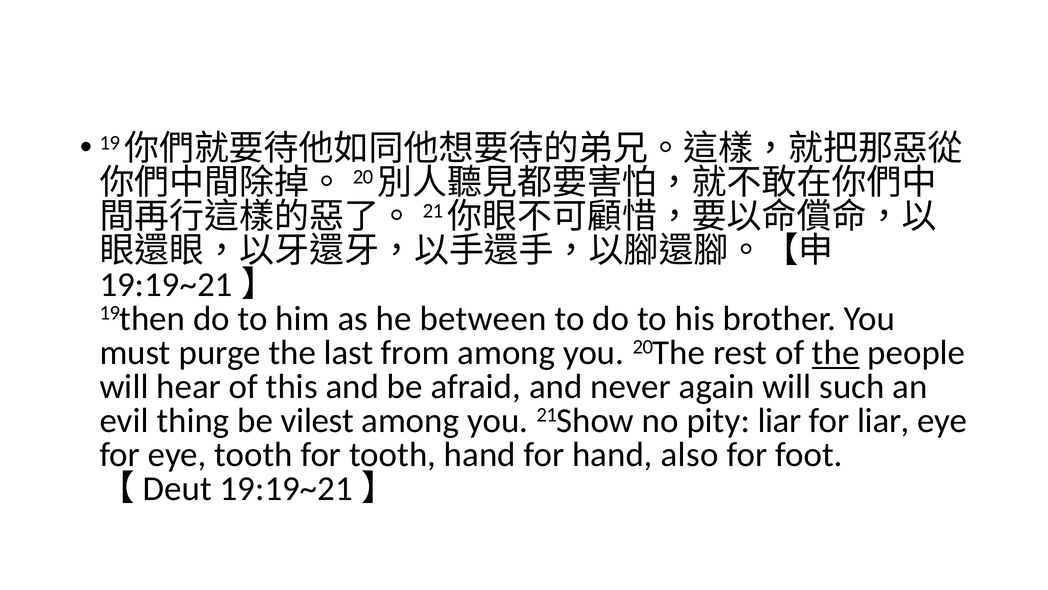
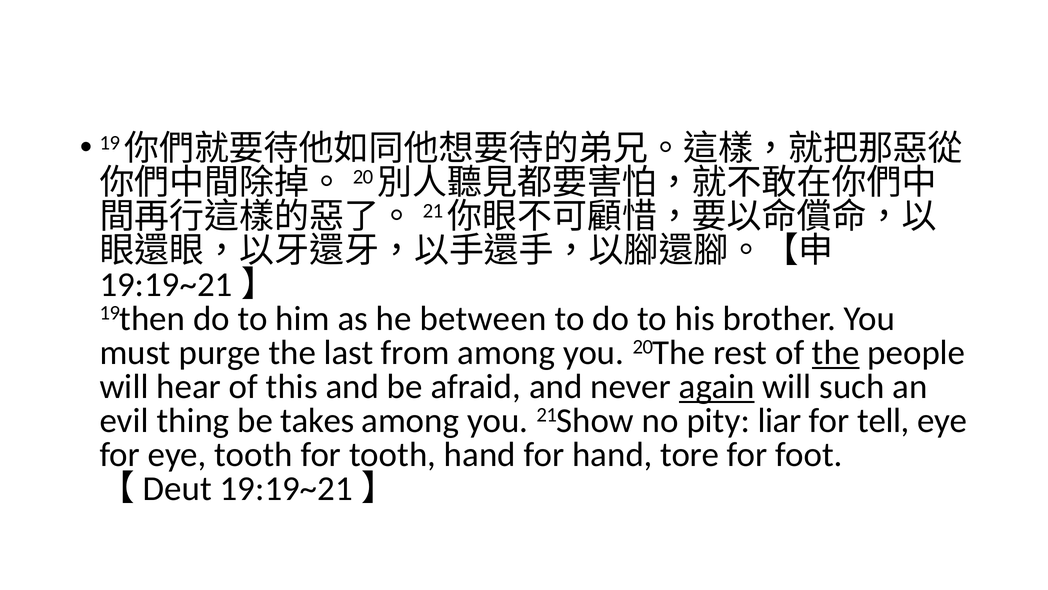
again underline: none -> present
vilest: vilest -> takes
for liar: liar -> tell
also: also -> tore
